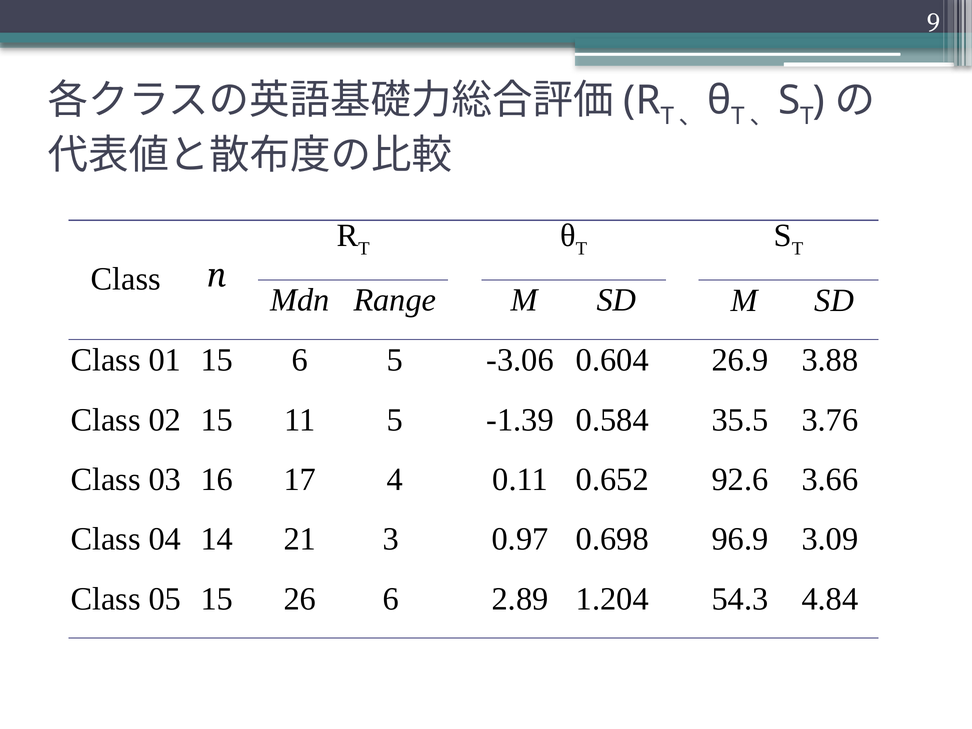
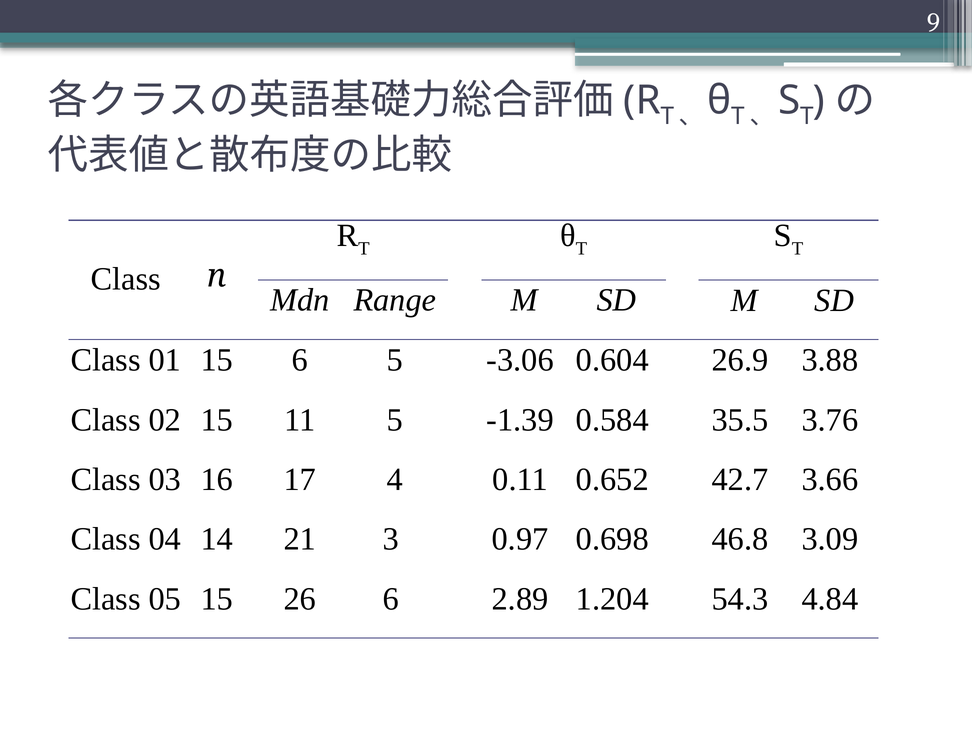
92.6: 92.6 -> 42.7
96.9: 96.9 -> 46.8
